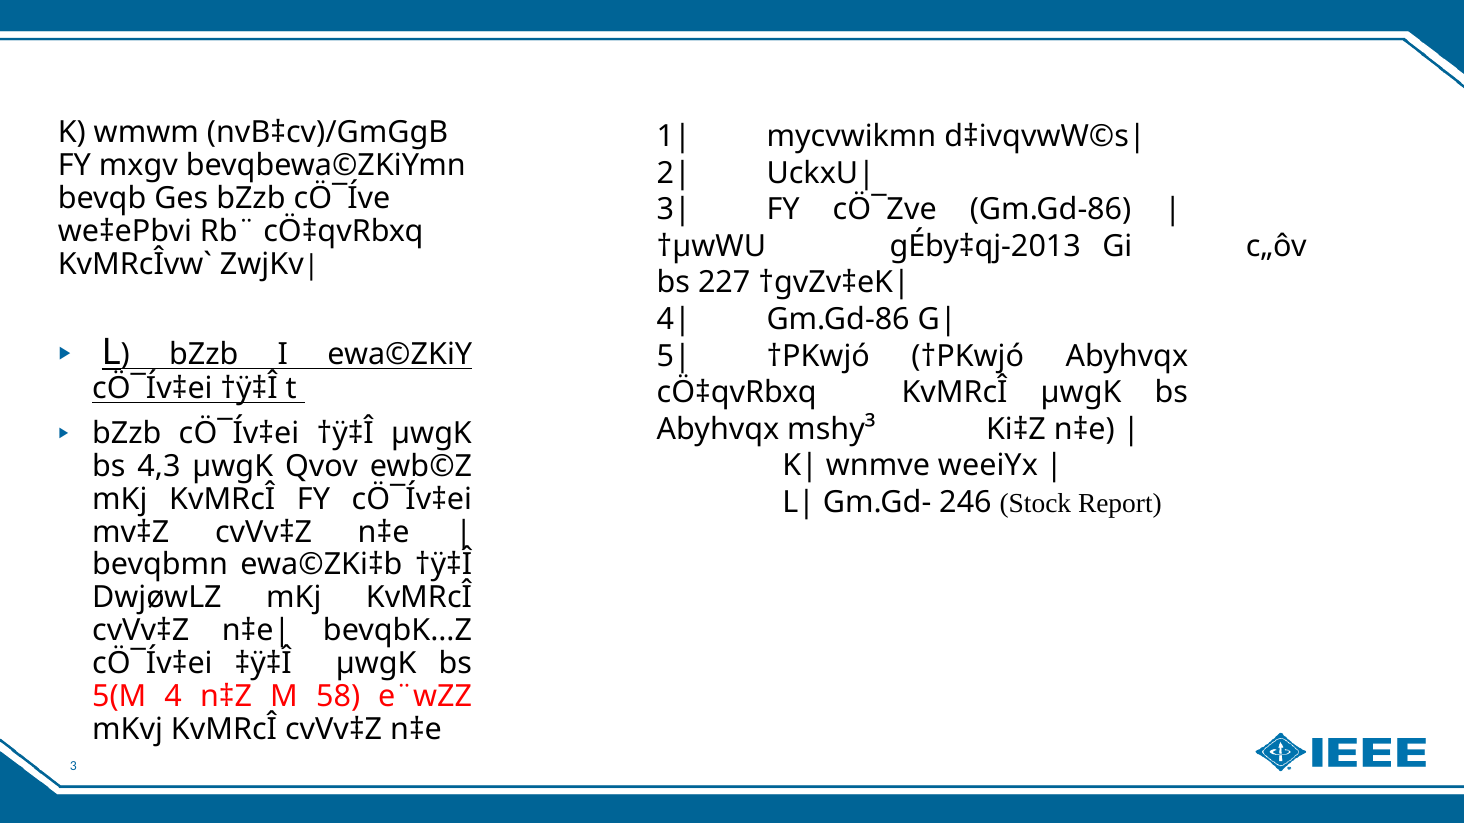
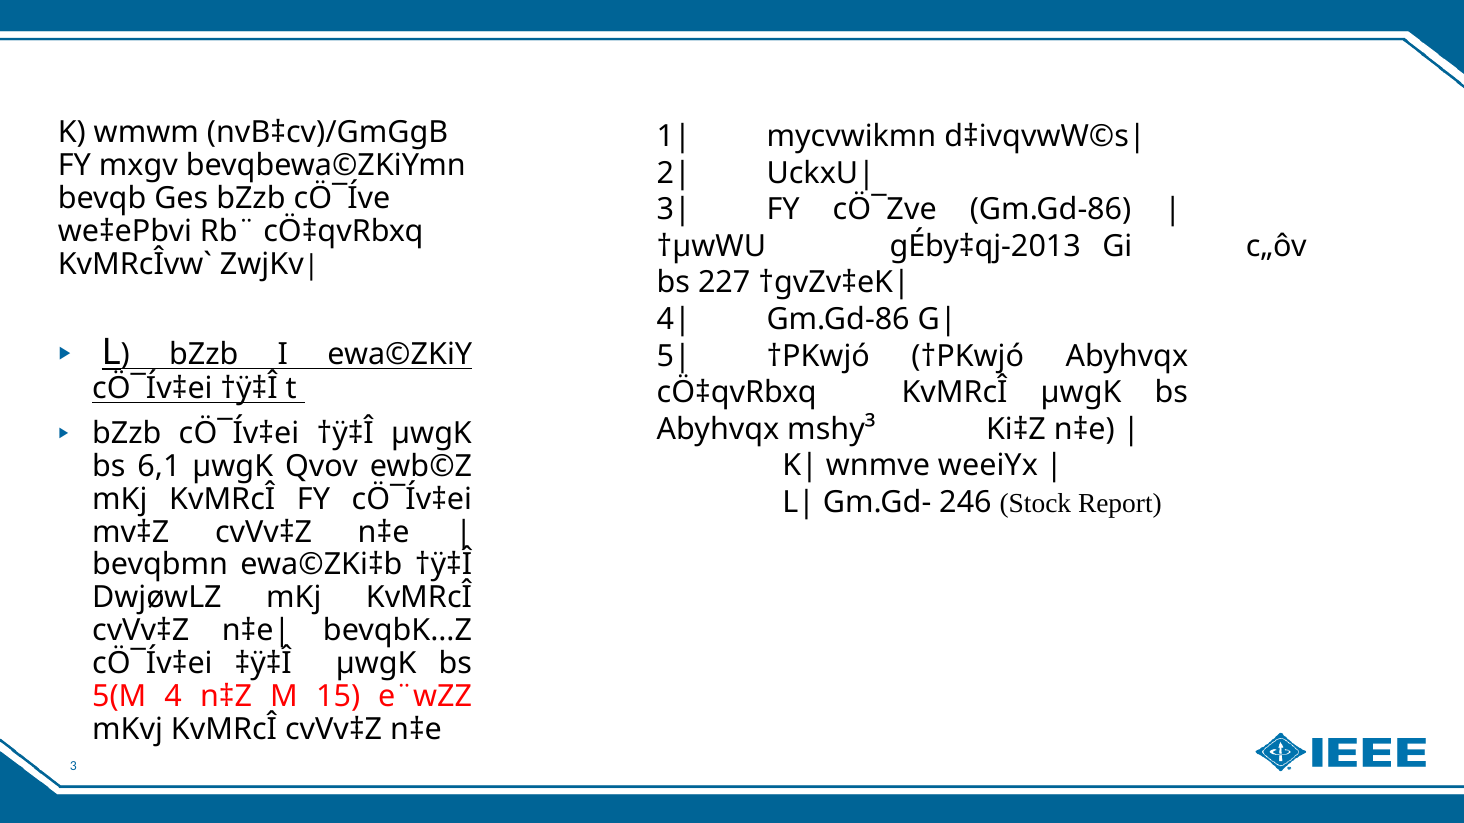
4,3: 4,3 -> 6,1
58: 58 -> 15
